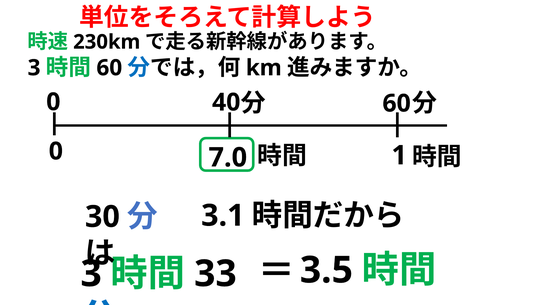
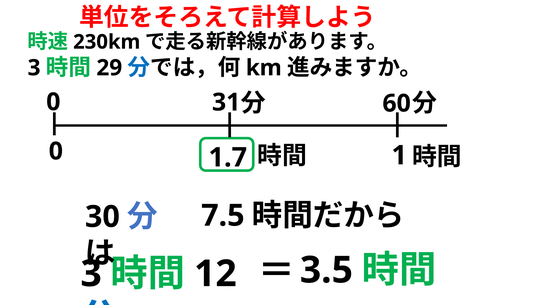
60 at (109, 68): 60 -> 29
40: 40 -> 31
7.0: 7.0 -> 1.7
3.1: 3.1 -> 7.5
33: 33 -> 12
